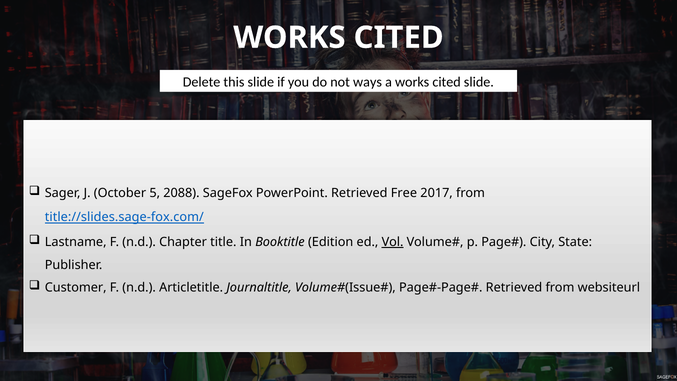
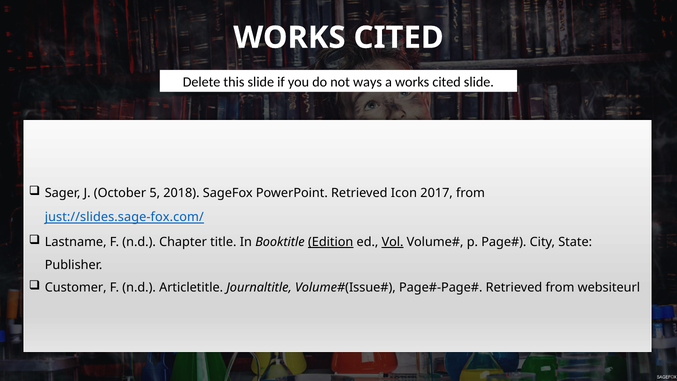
2088: 2088 -> 2018
Free: Free -> Icon
title://slides.sage-fox.com/: title://slides.sage-fox.com/ -> just://slides.sage-fox.com/
Edition underline: none -> present
